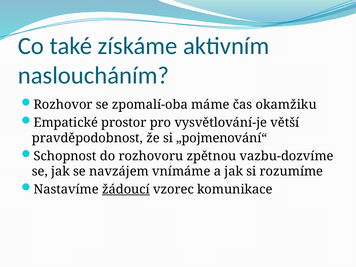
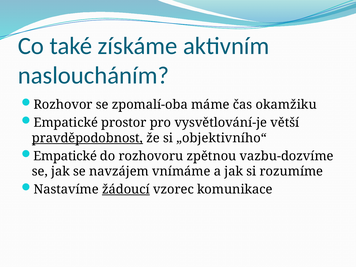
pravděpodobnost underline: none -> present
„pojmenování“: „pojmenování“ -> „objektivního“
Schopnost at (65, 156): Schopnost -> Empatické
